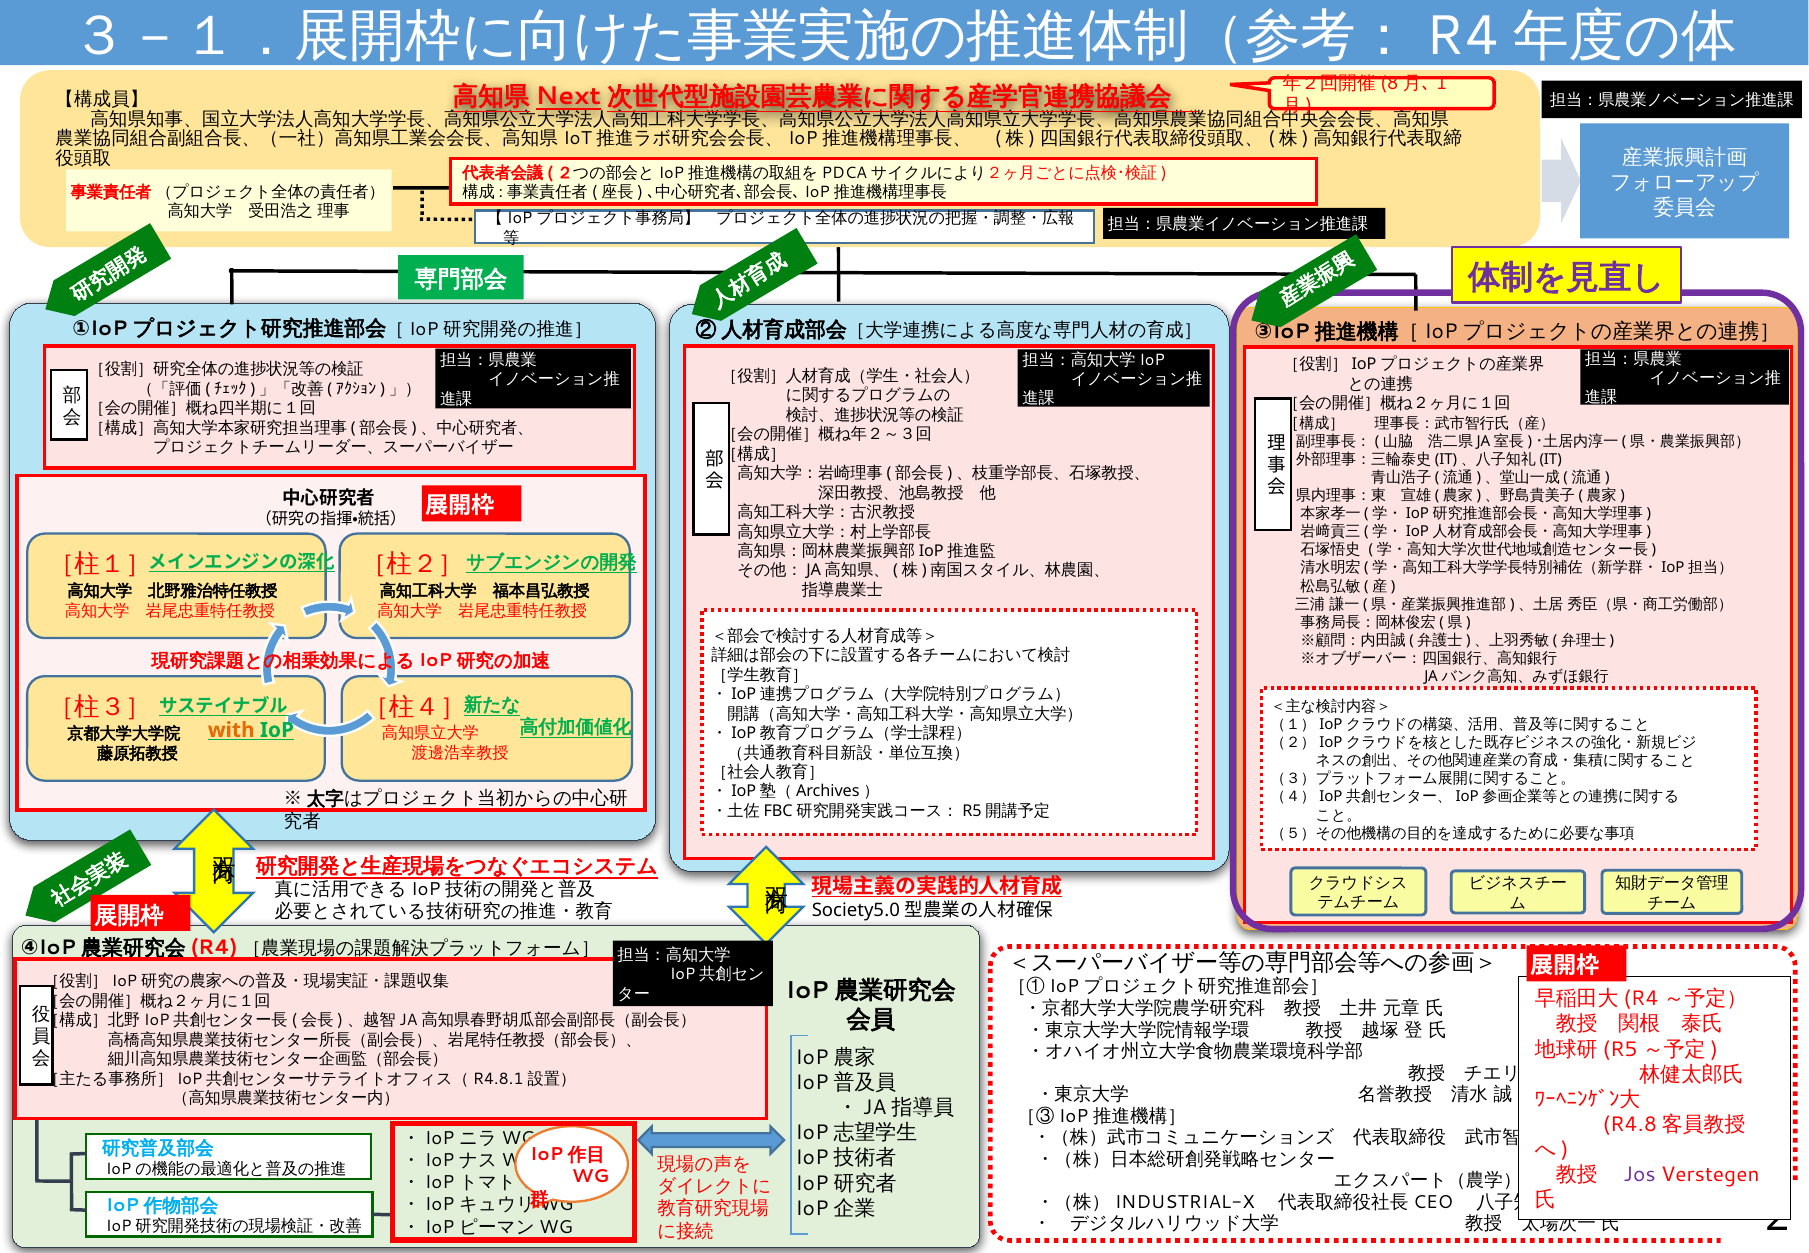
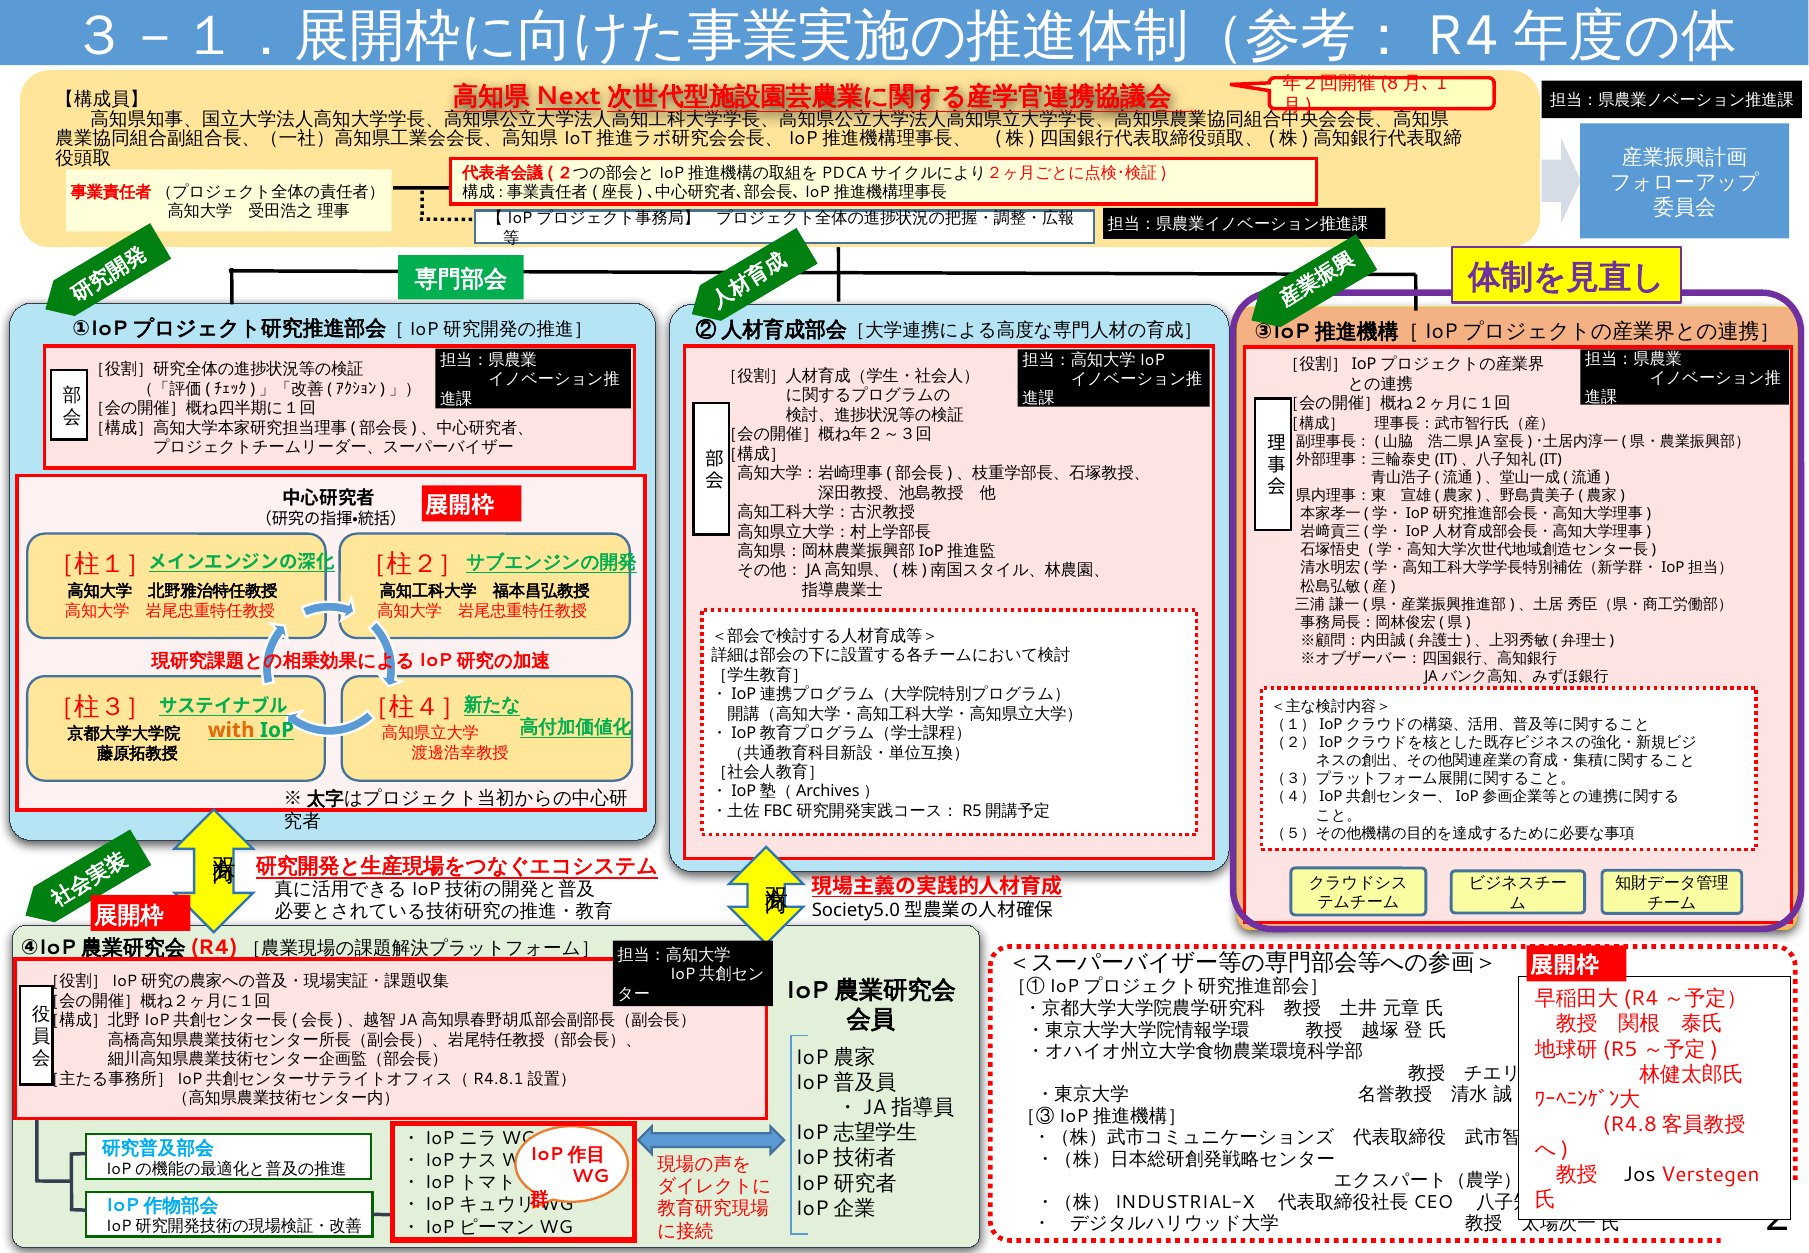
Jos colour: purple -> black
